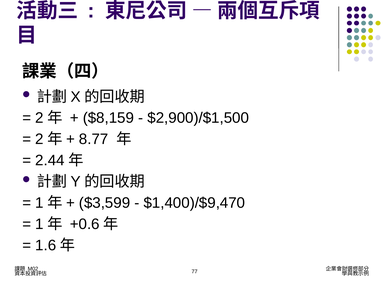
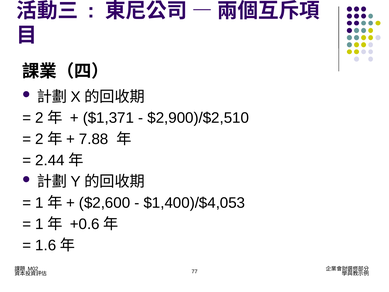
$8,159: $8,159 -> $1,371
$2,900)/$1,500: $2,900)/$1,500 -> $2,900)/$2,510
8.77: 8.77 -> 7.88
$3,599: $3,599 -> $2,600
$1,400)/$9,470: $1,400)/$9,470 -> $1,400)/$4,053
